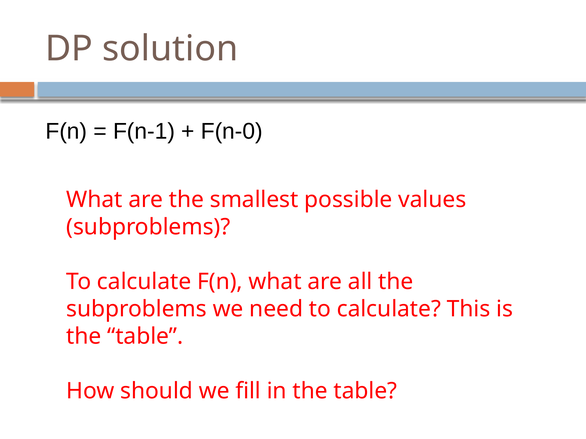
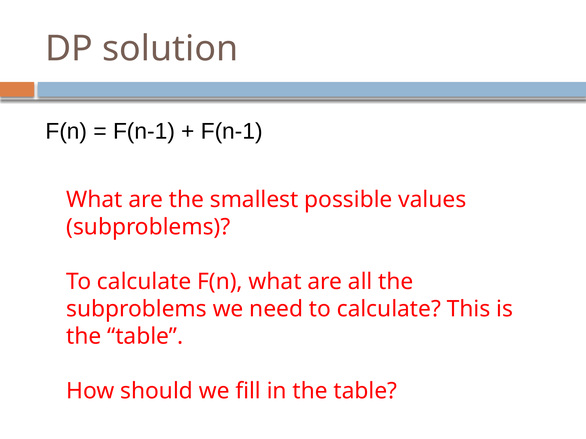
F(n-0 at (232, 131): F(n-0 -> F(n-1
